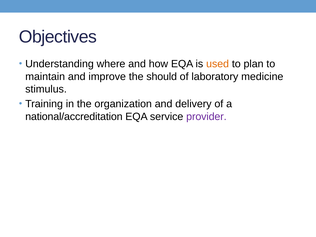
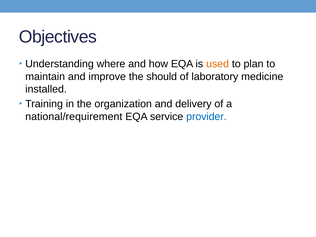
stimulus: stimulus -> installed
national/accreditation: national/accreditation -> national/requirement
provider colour: purple -> blue
